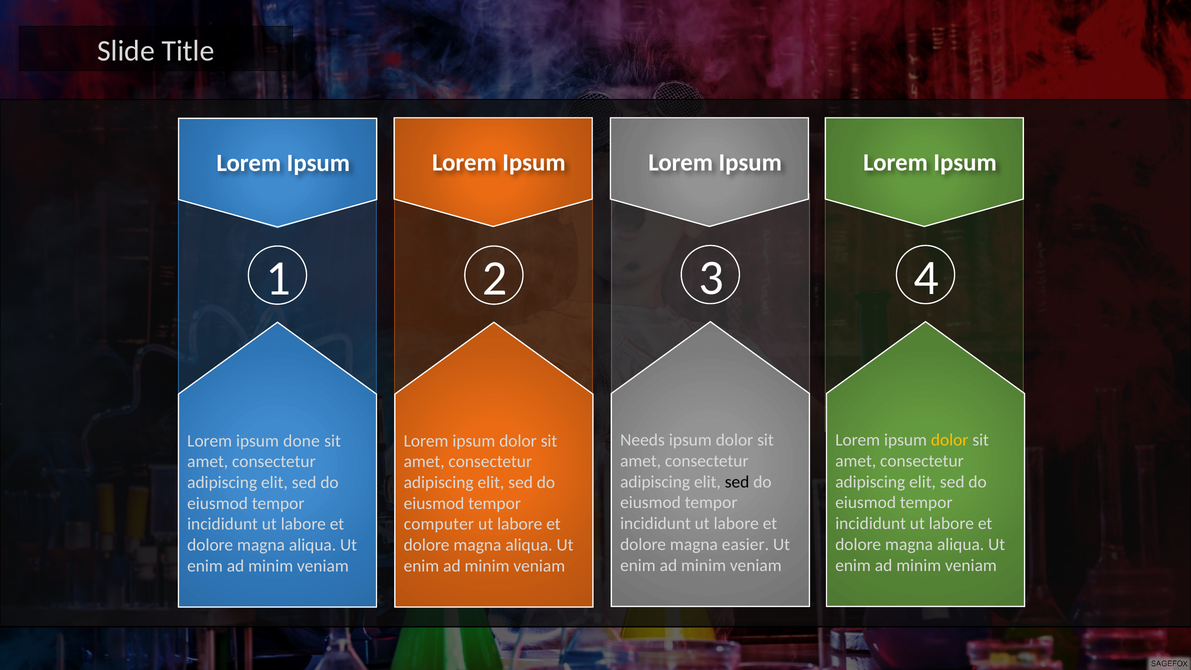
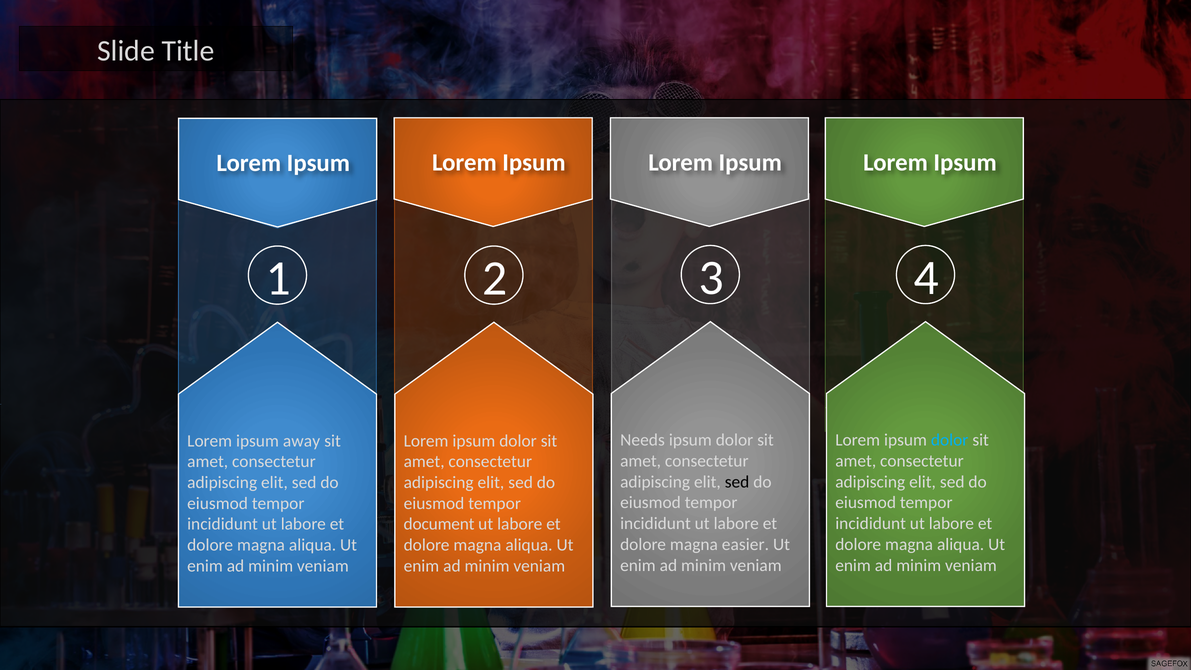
dolor at (950, 440) colour: yellow -> light blue
done: done -> away
computer: computer -> document
